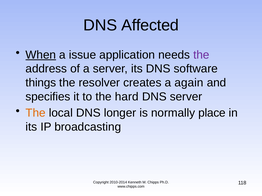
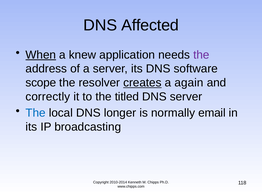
issue: issue -> knew
things: things -> scope
creates underline: none -> present
specifies: specifies -> correctly
hard: hard -> titled
The at (36, 113) colour: orange -> blue
place: place -> email
